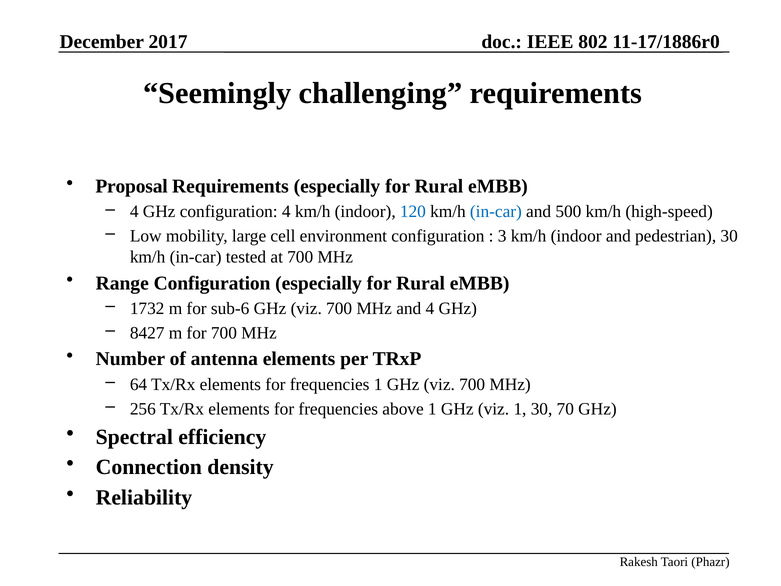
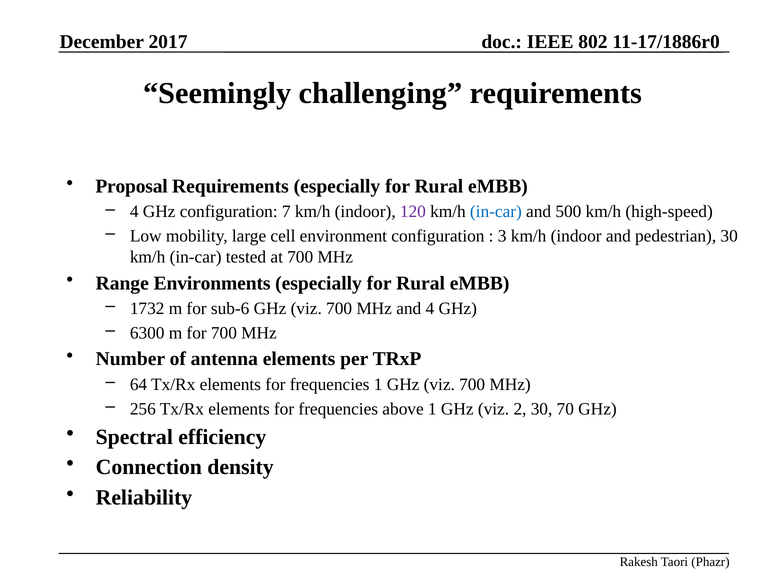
configuration 4: 4 -> 7
120 colour: blue -> purple
Range Configuration: Configuration -> Environments
8427: 8427 -> 6300
viz 1: 1 -> 2
